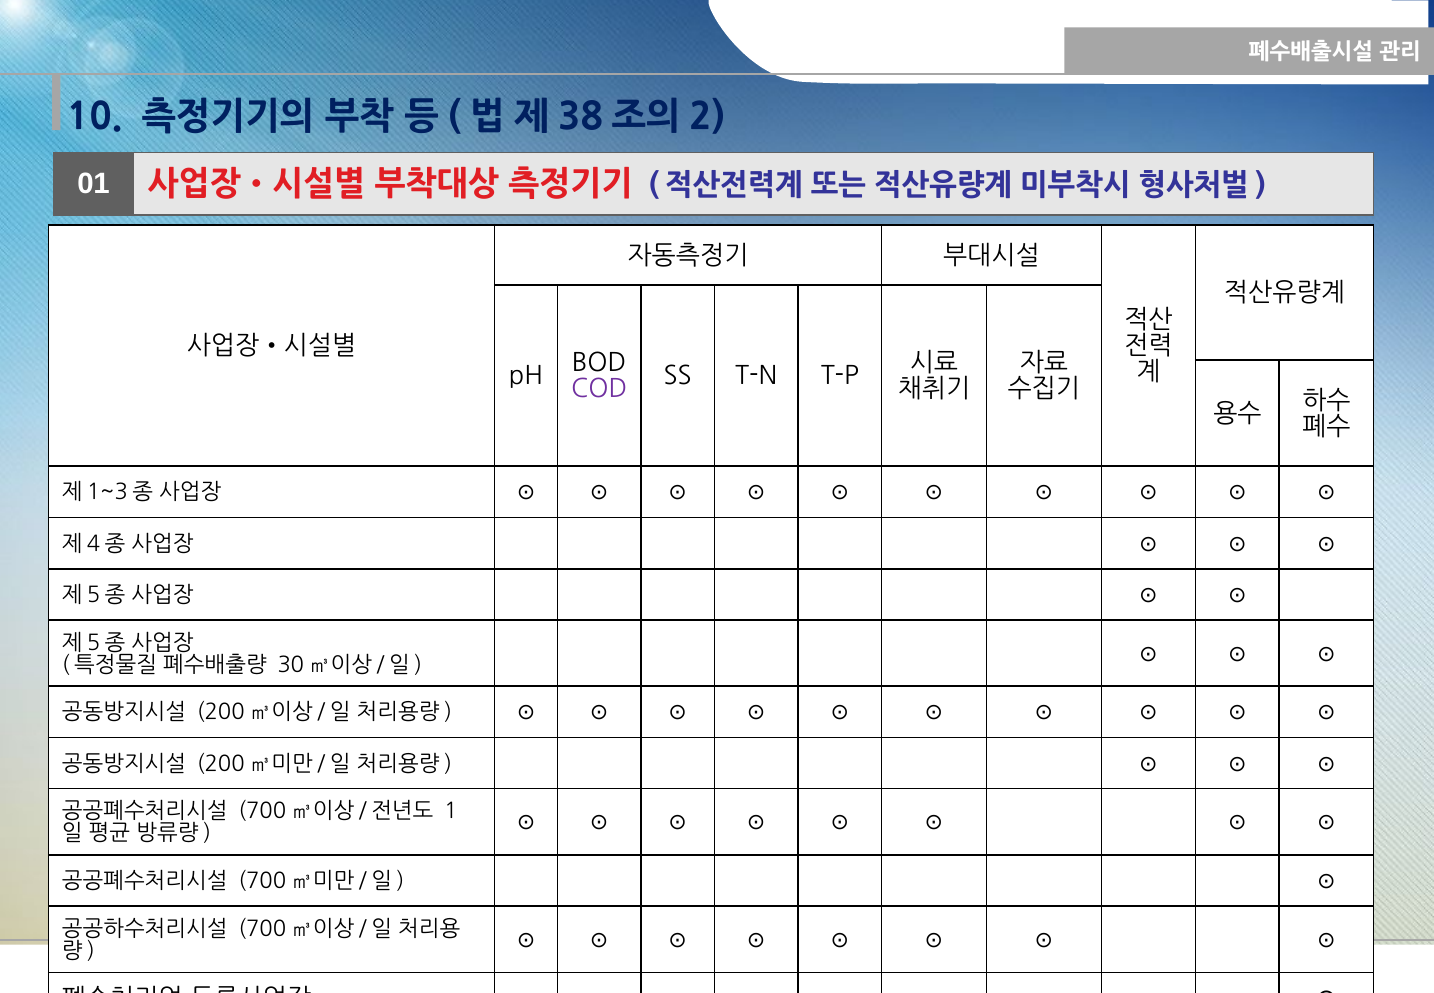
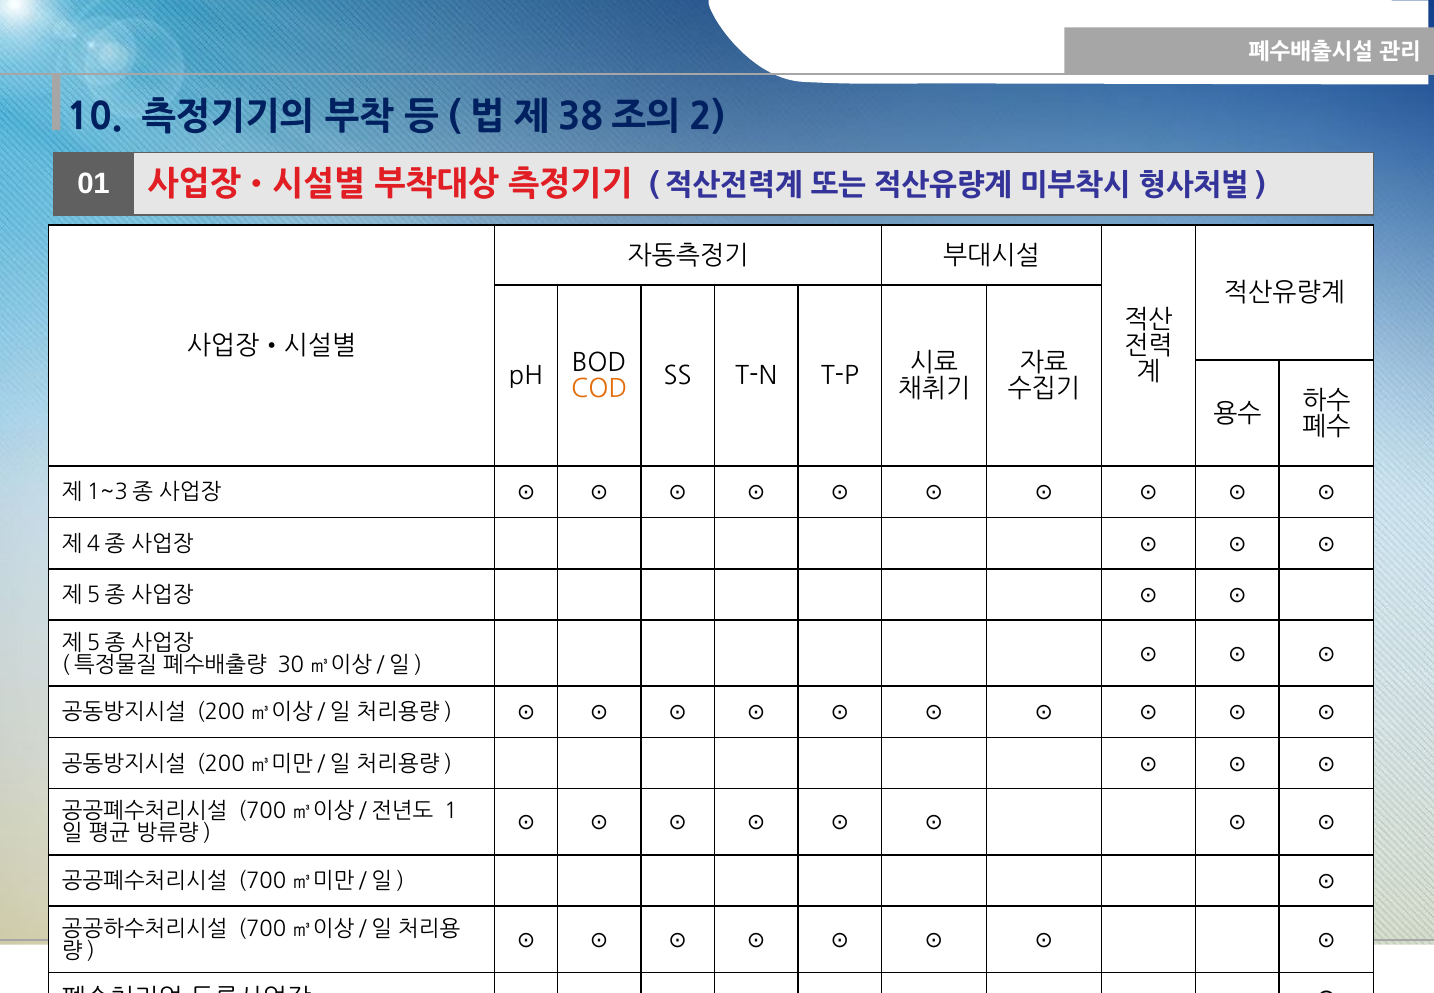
COD colour: purple -> orange
